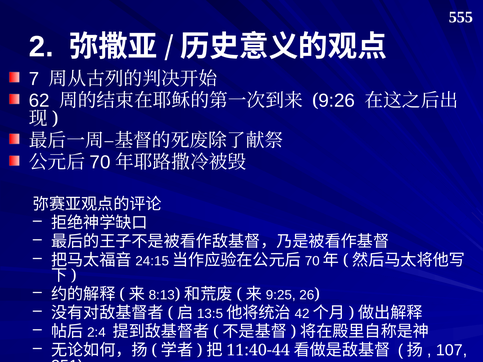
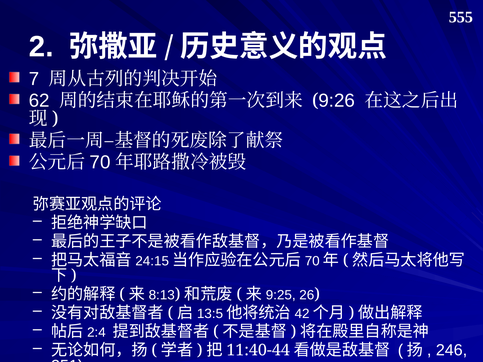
107: 107 -> 246
